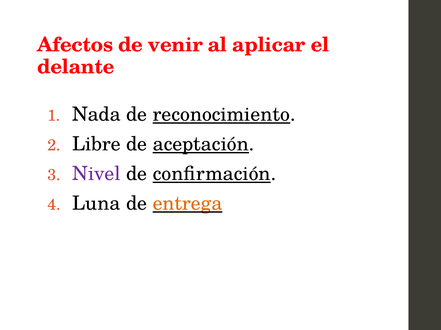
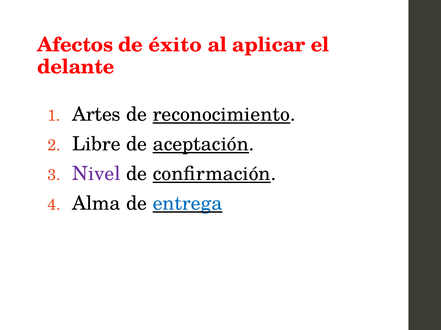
venir: venir -> éxito
Nada: Nada -> Artes
Luna: Luna -> Alma
entrega colour: orange -> blue
